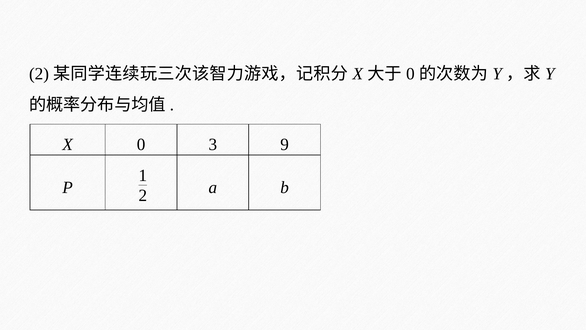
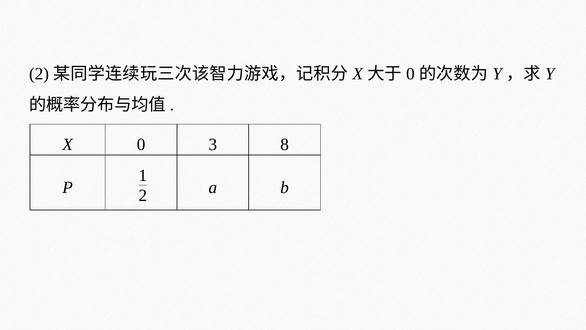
9: 9 -> 8
